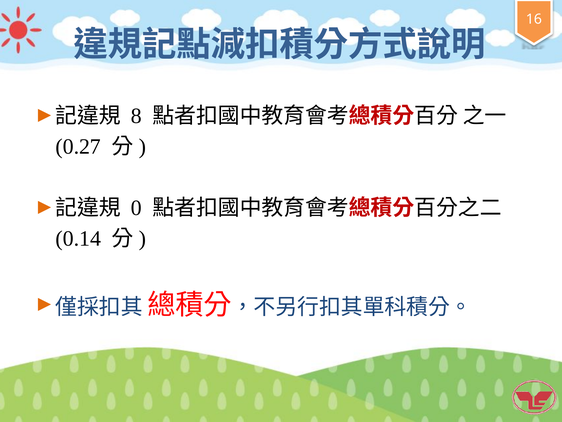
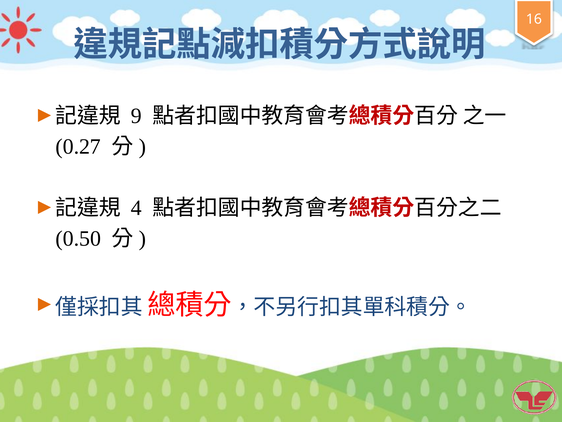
8: 8 -> 9
0: 0 -> 4
0.14: 0.14 -> 0.50
